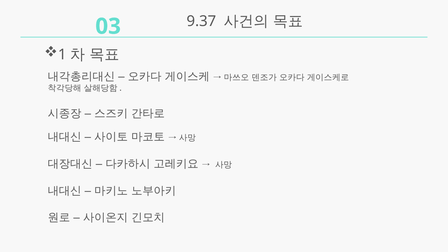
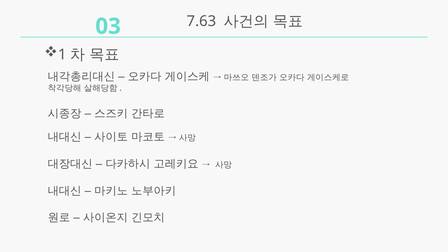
9.37: 9.37 -> 7.63
